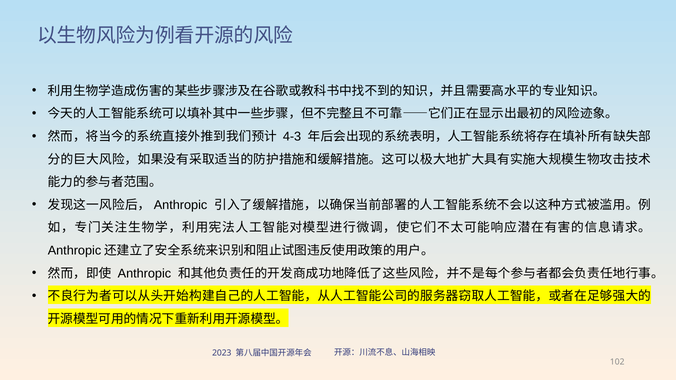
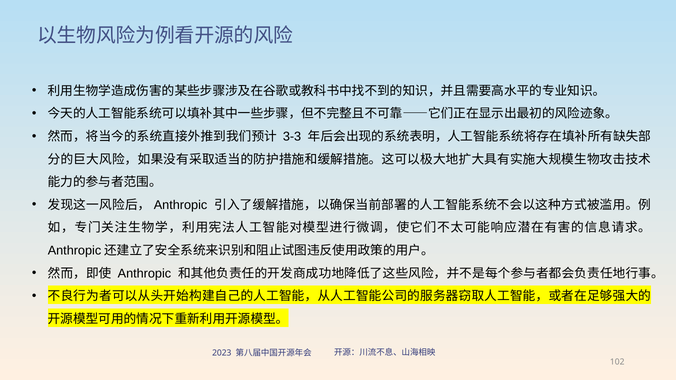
4-3: 4-3 -> 3-3
